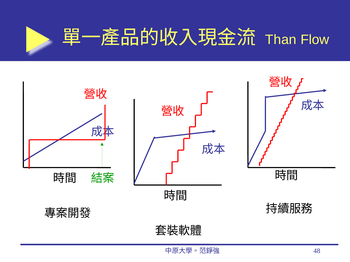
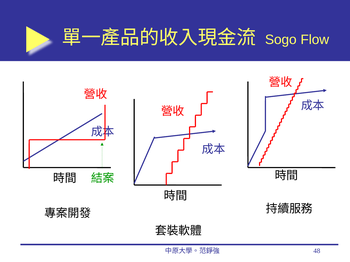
Than: Than -> Sogo
